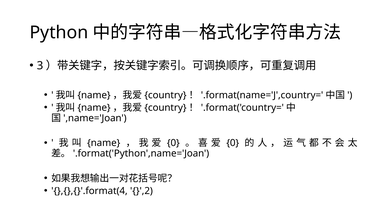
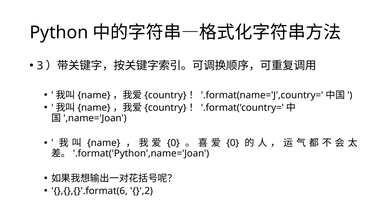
},{},{}'.format(4: },{},{}'.format(4 -> },{},{}'.format(6
